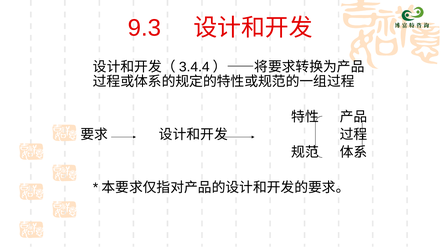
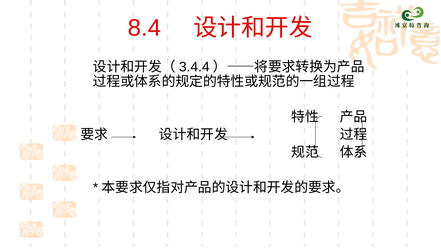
9.3: 9.3 -> 8.4
